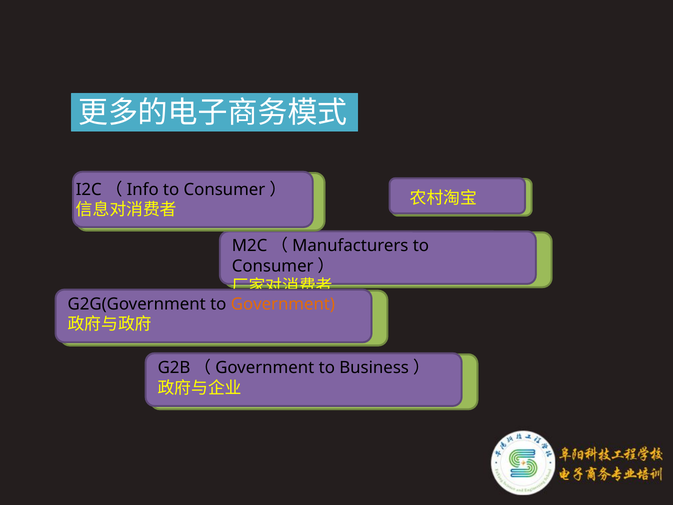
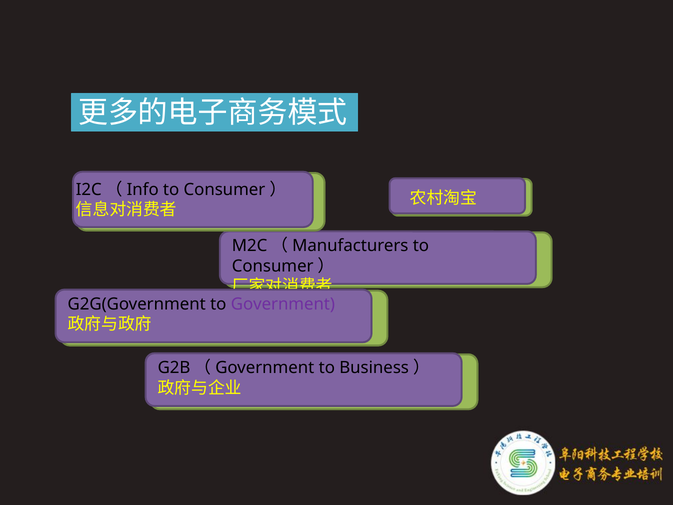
Government colour: orange -> purple
